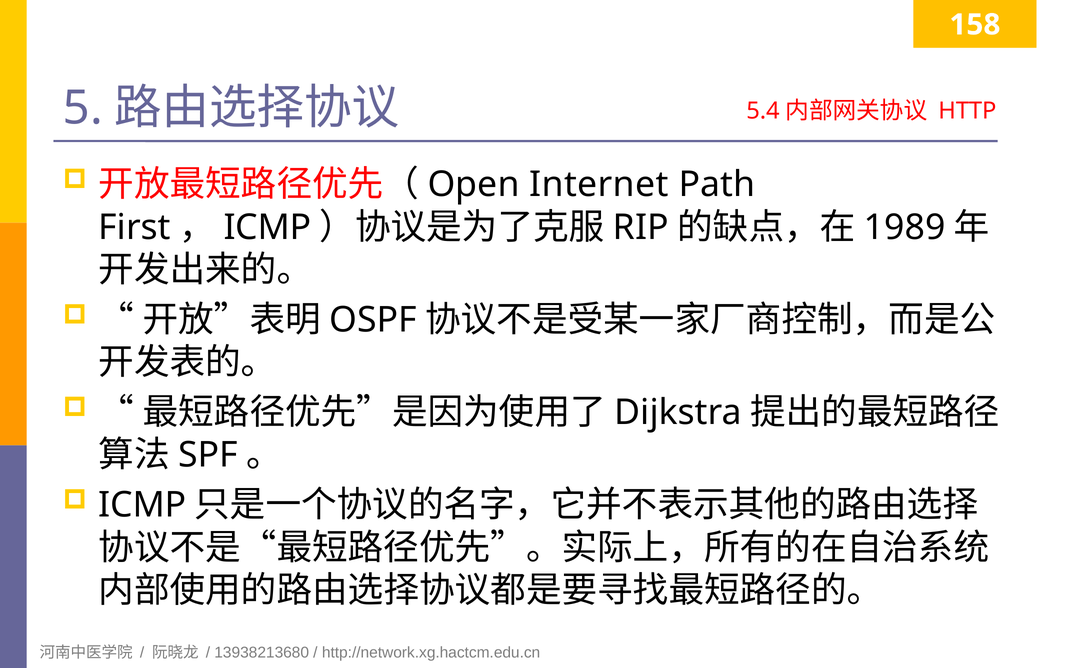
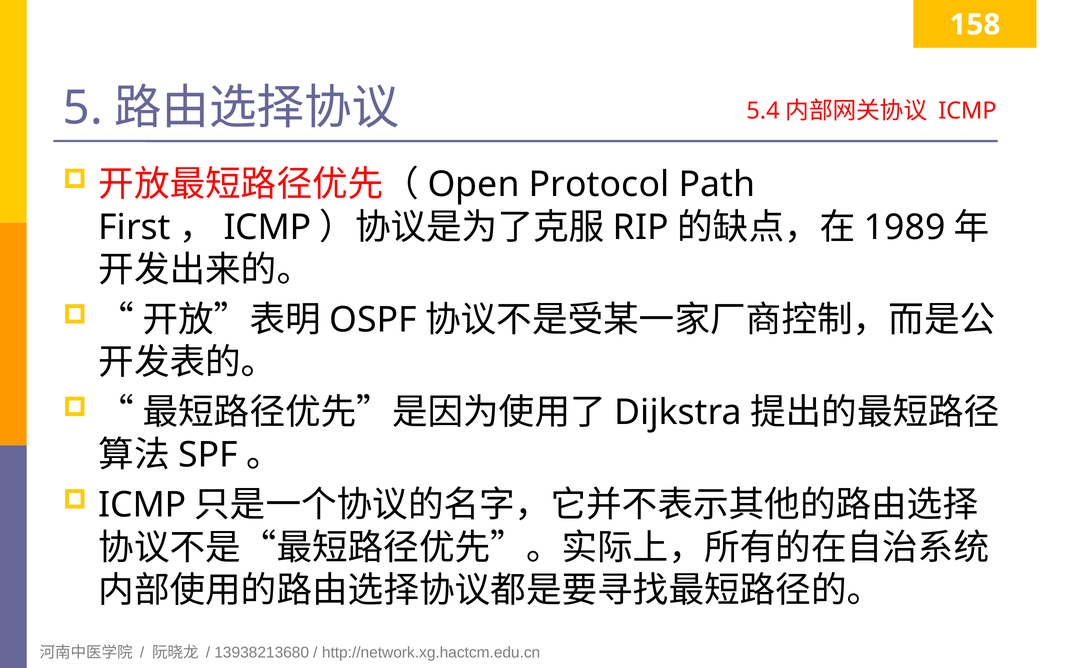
HTTP at (967, 111): HTTP -> ICMP
Internet: Internet -> Protocol
